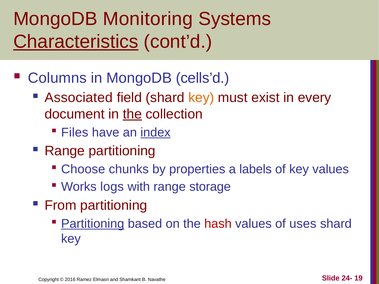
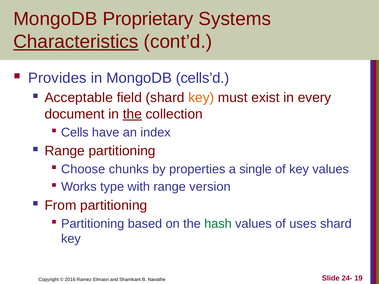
Monitoring: Monitoring -> Proprietary
Columns: Columns -> Provides
Associated: Associated -> Acceptable
Files: Files -> Cells
index underline: present -> none
labels: labels -> single
logs: logs -> type
storage: storage -> version
Partitioning at (93, 224) underline: present -> none
hash colour: red -> green
